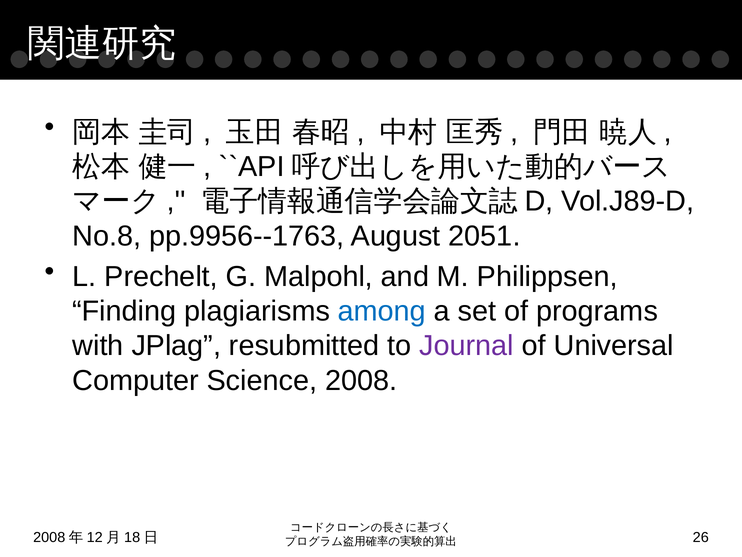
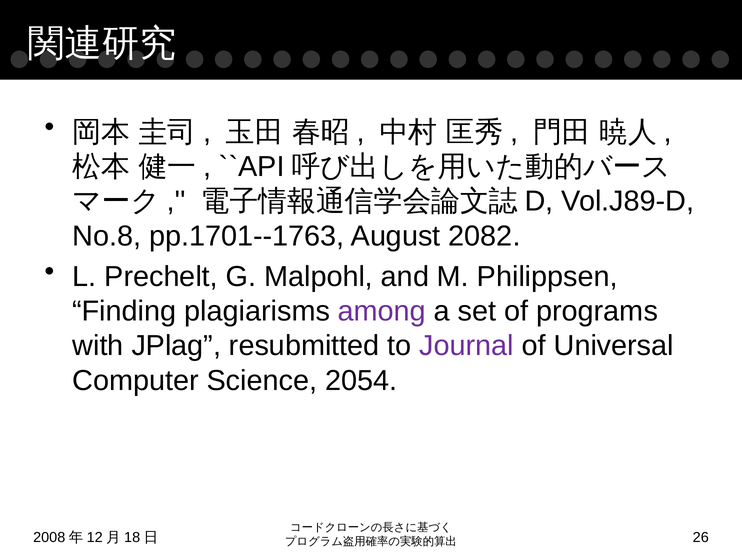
pp.9956--1763: pp.9956--1763 -> pp.1701--1763
2051: 2051 -> 2082
among colour: blue -> purple
2008: 2008 -> 2054
